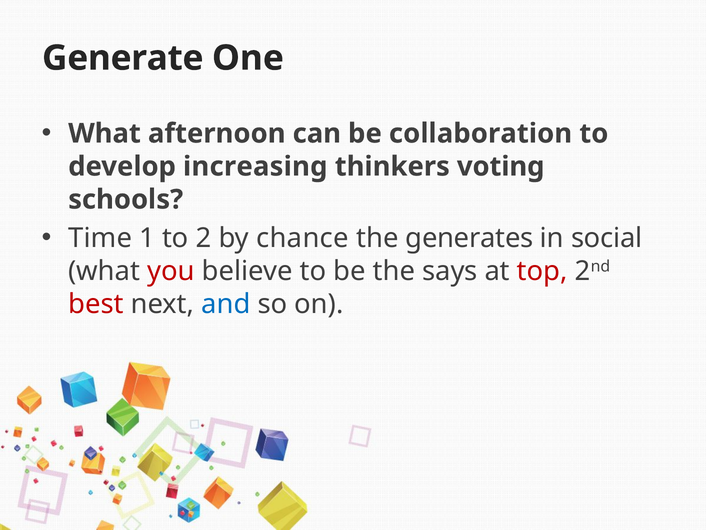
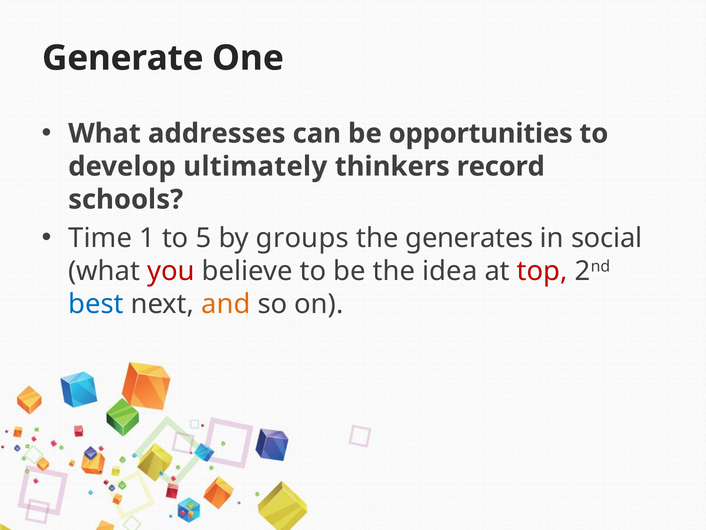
afternoon: afternoon -> addresses
collaboration: collaboration -> opportunities
increasing: increasing -> ultimately
voting: voting -> record
2: 2 -> 5
chance: chance -> groups
says: says -> idea
best colour: red -> blue
and colour: blue -> orange
